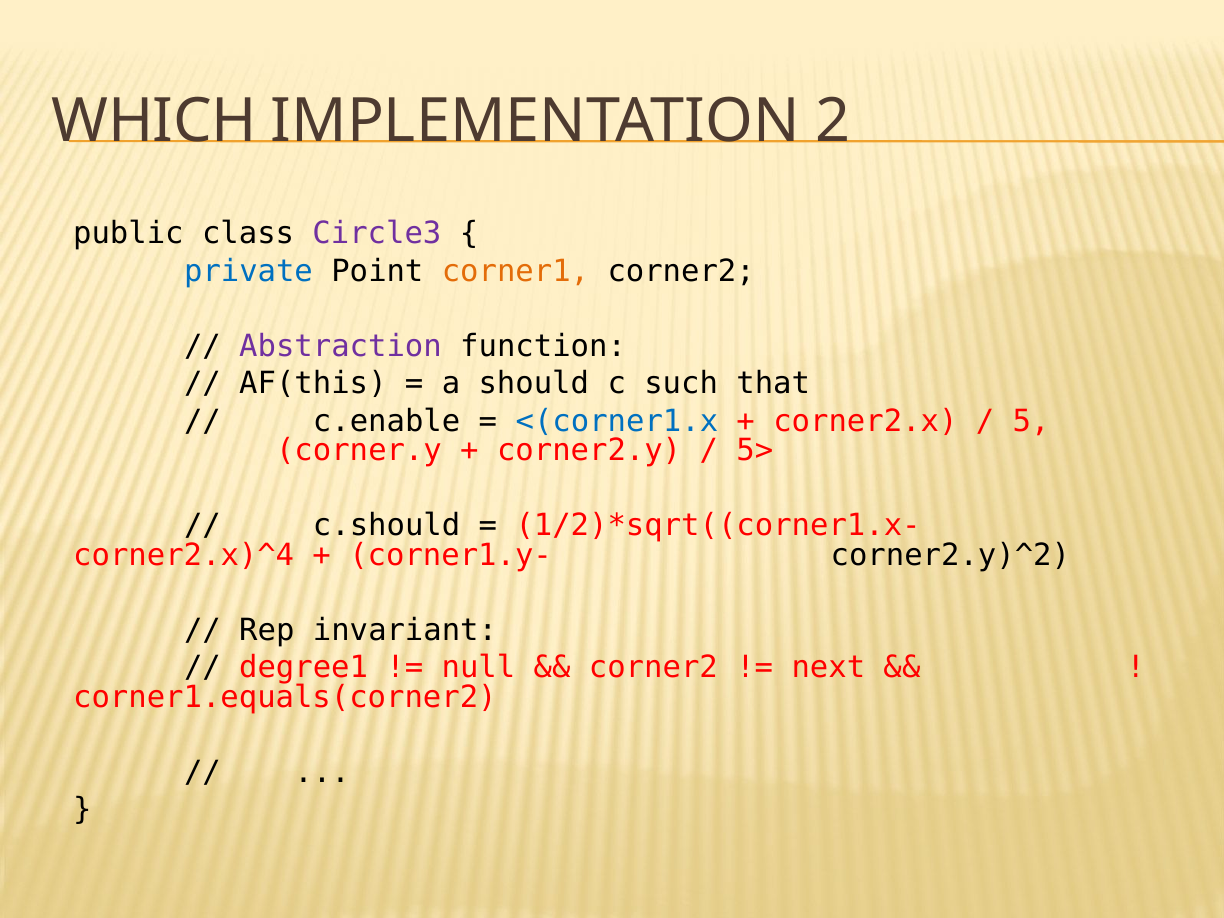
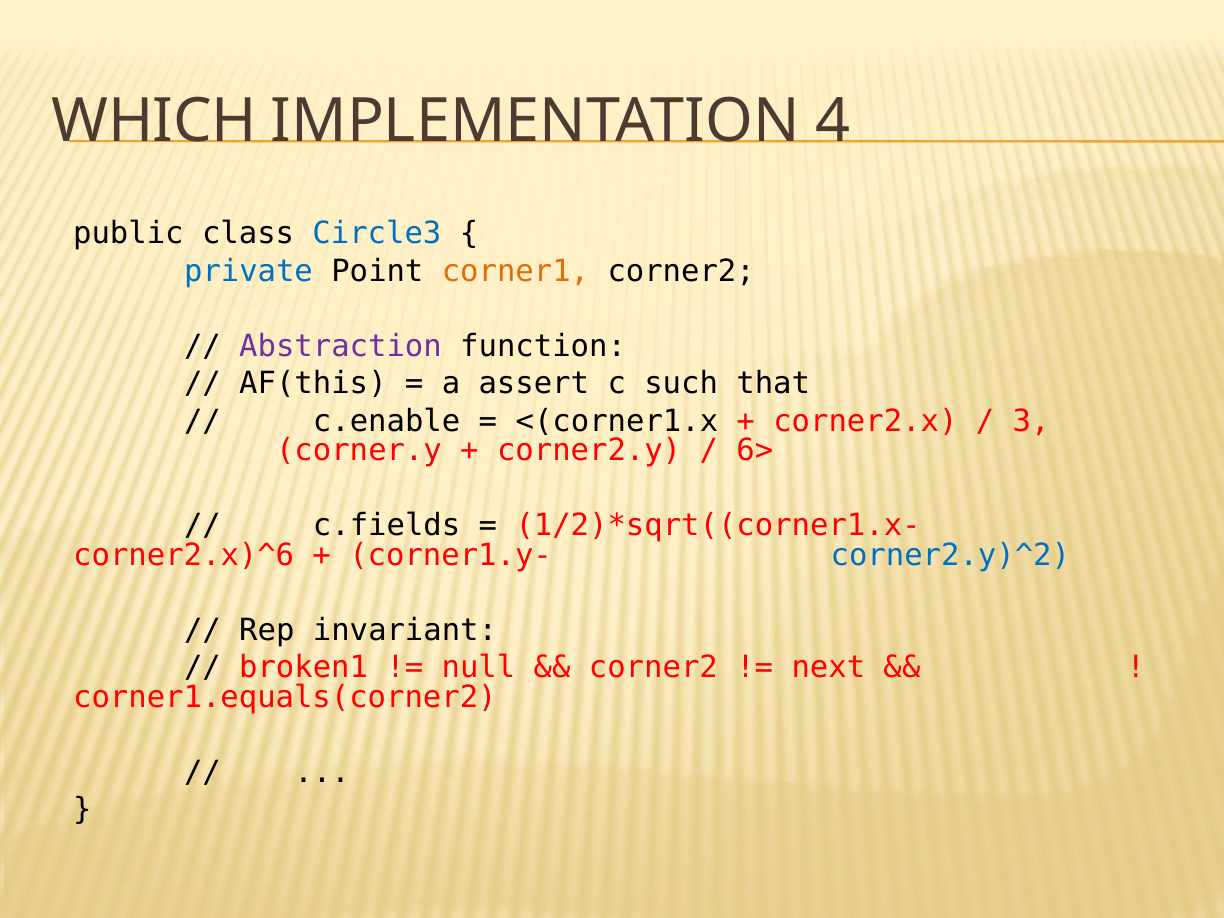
2: 2 -> 4
Circle3 colour: purple -> blue
should: should -> assert
<(corner1.x colour: blue -> black
5: 5 -> 3
5>: 5> -> 6>
c.should: c.should -> c.fields
corner2.x)^4: corner2.x)^4 -> corner2.x)^6
corner2.y)^2 colour: black -> blue
degree1: degree1 -> broken1
